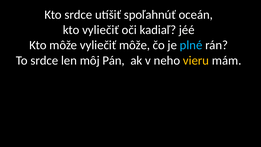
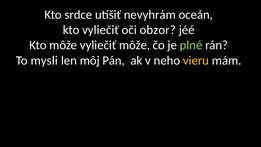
spoľahnúť: spoľahnúť -> nevyhrám
kadiaľ: kadiaľ -> obzor
plné colour: light blue -> light green
To srdce: srdce -> mysli
